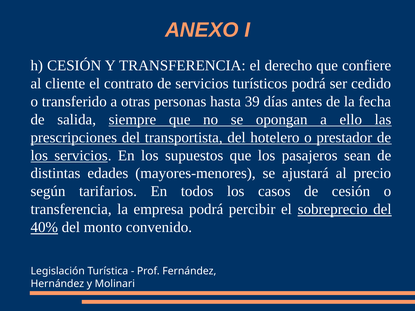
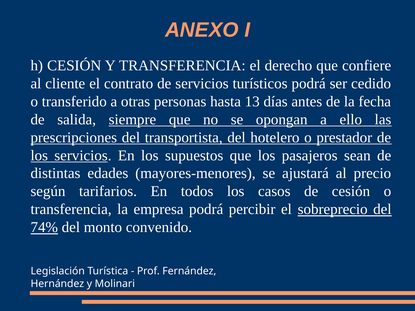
39: 39 -> 13
40%: 40% -> 74%
